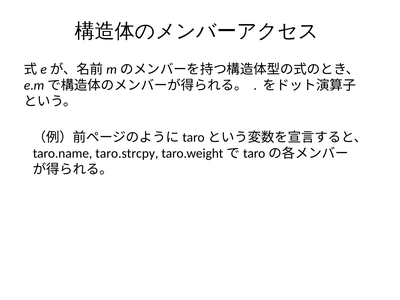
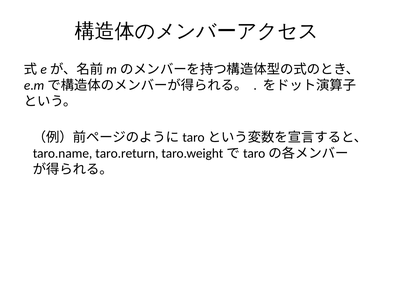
taro.strcpy: taro.strcpy -> taro.return
